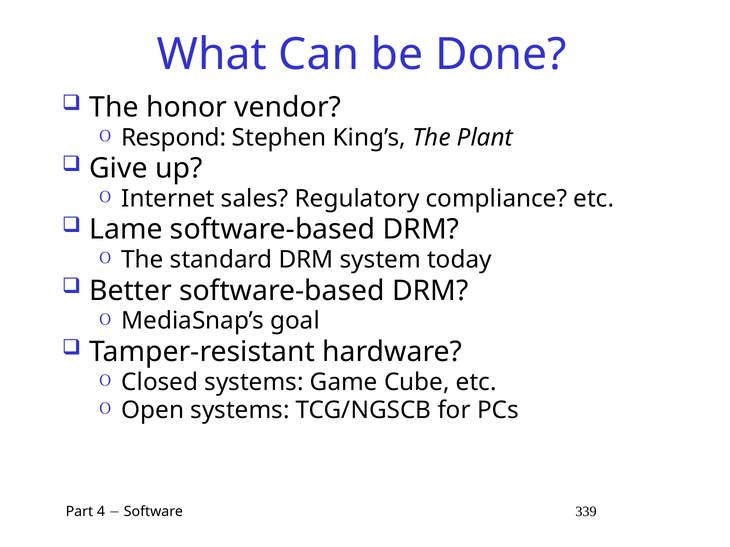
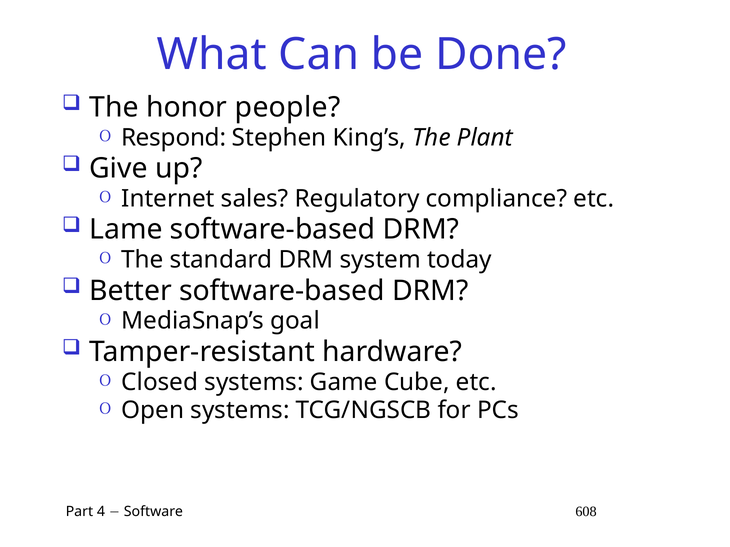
vendor: vendor -> people
339: 339 -> 608
